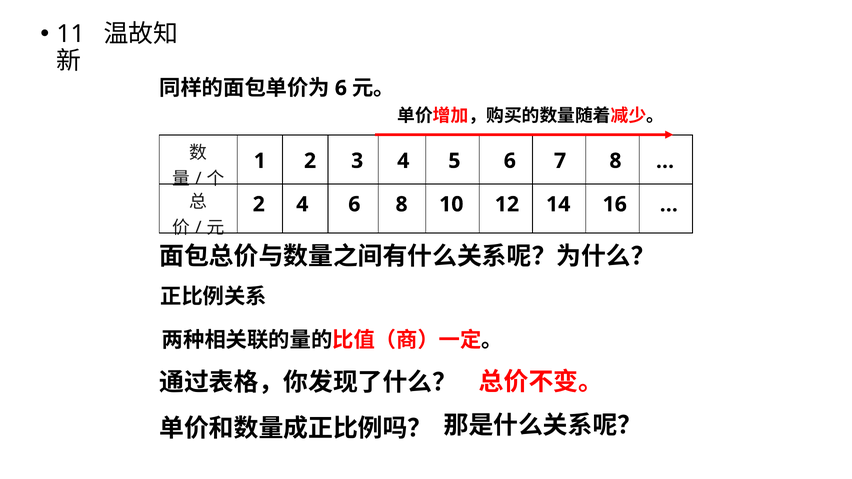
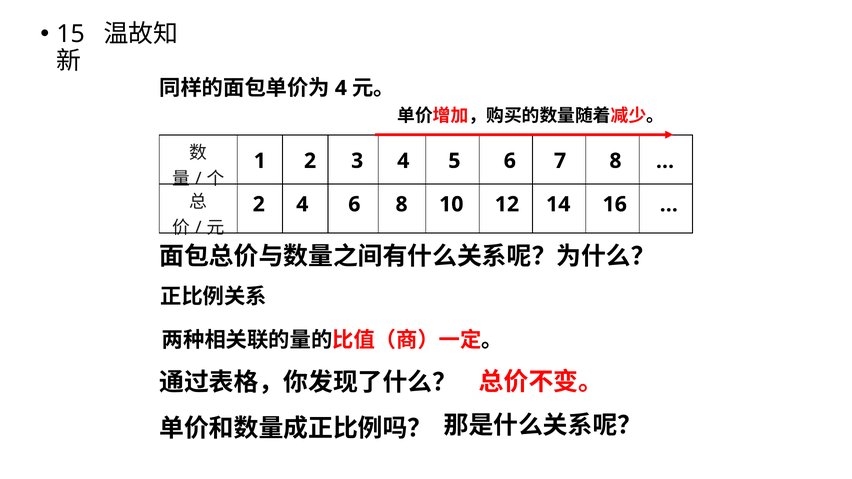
11: 11 -> 15
6 at (341, 88): 6 -> 4
